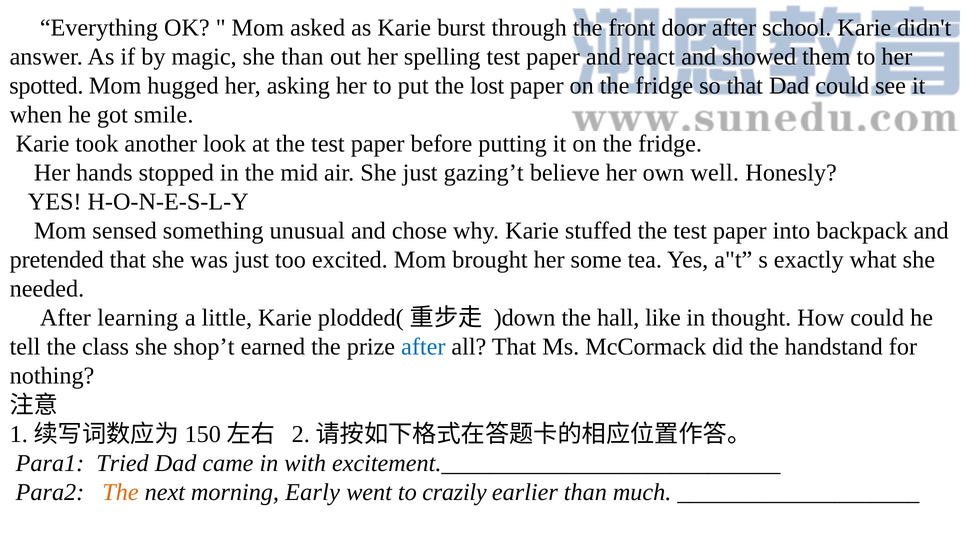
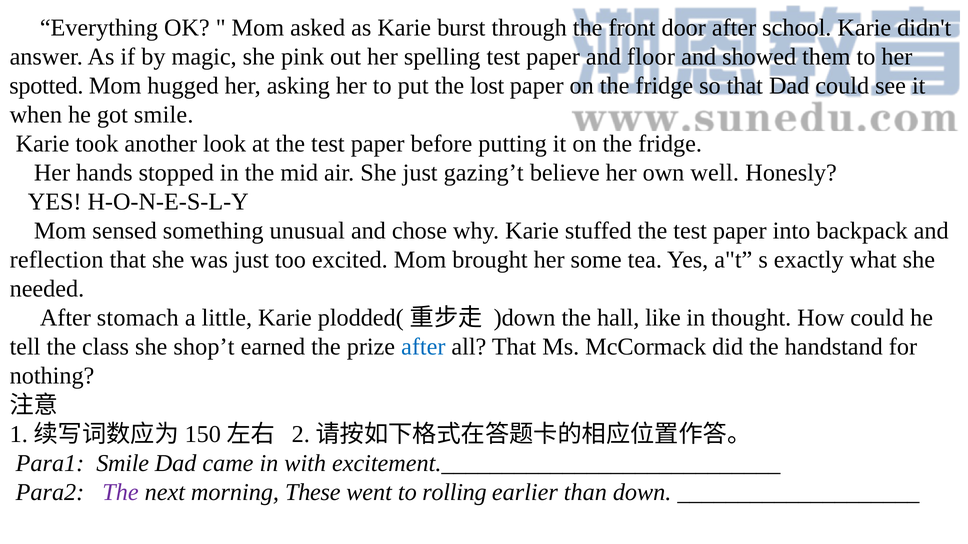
she than: than -> pink
react: react -> floor
pretended: pretended -> reflection
learning: learning -> stomach
Para1 Tried: Tried -> Smile
The at (120, 493) colour: orange -> purple
Early: Early -> These
crazily: crazily -> rolling
much: much -> down
